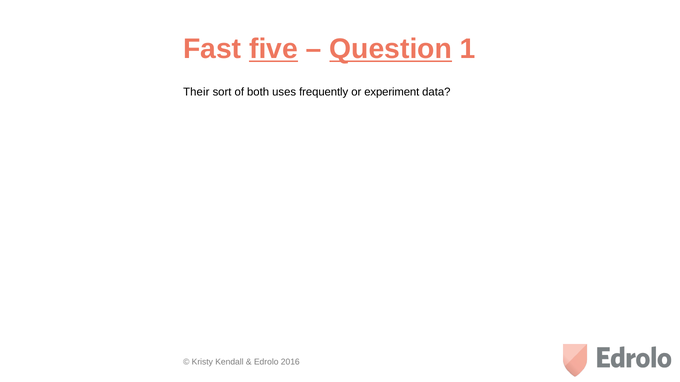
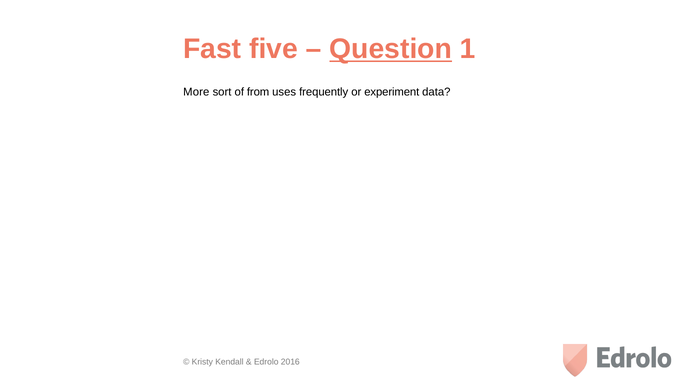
five underline: present -> none
Their: Their -> More
both: both -> from
